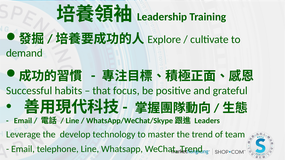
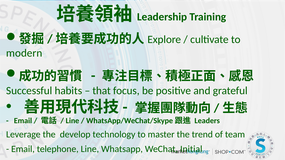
demand: demand -> modern
WeChat Trend: Trend -> Initial
